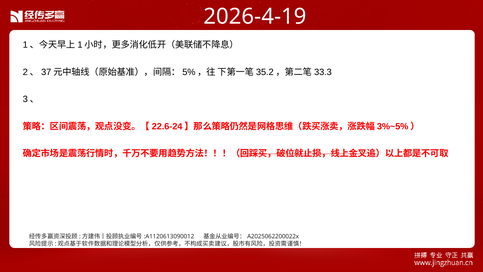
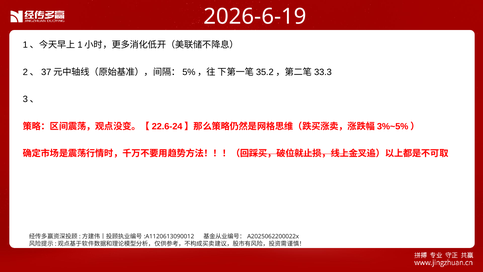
2026-4-19: 2026-4-19 -> 2026-6-19
